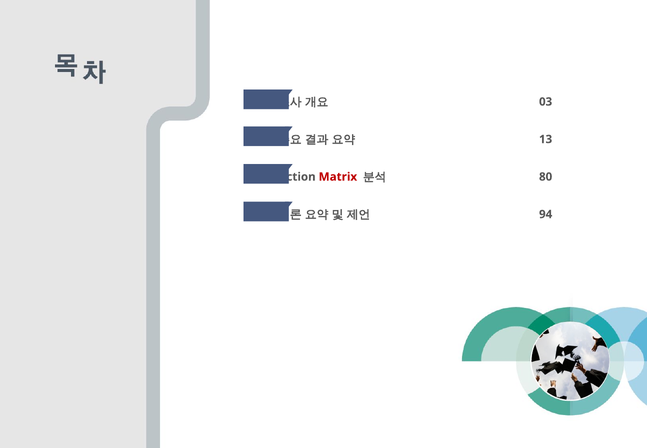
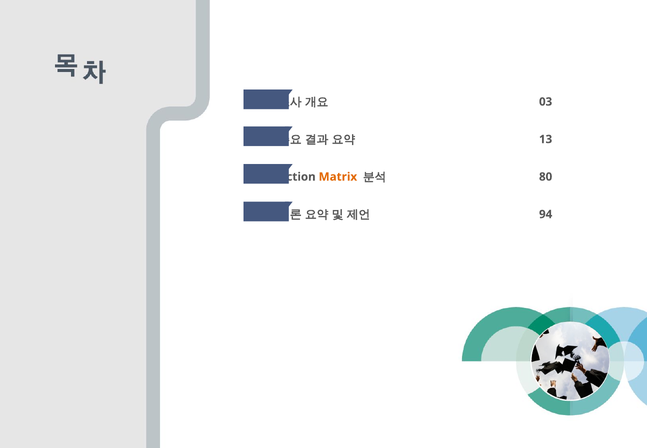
Matrix colour: red -> orange
